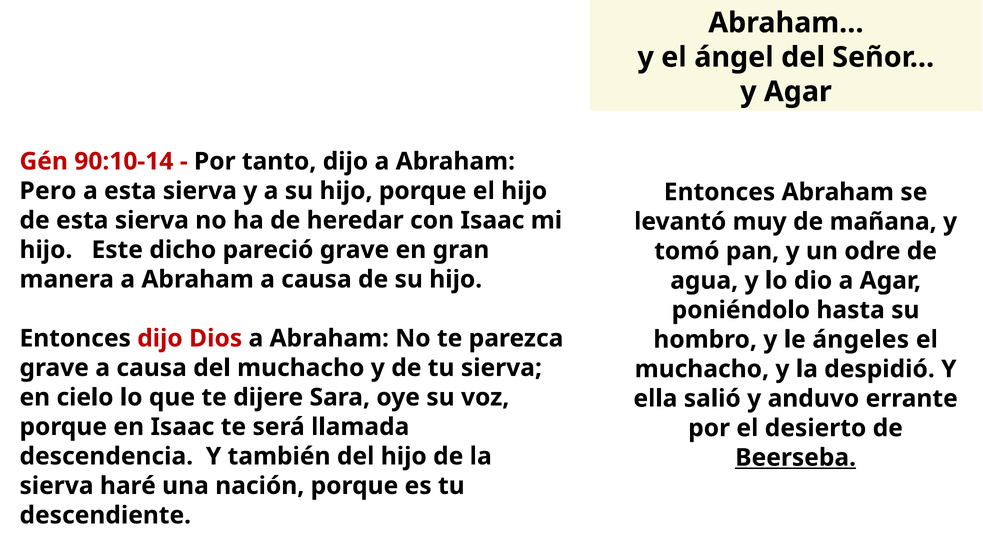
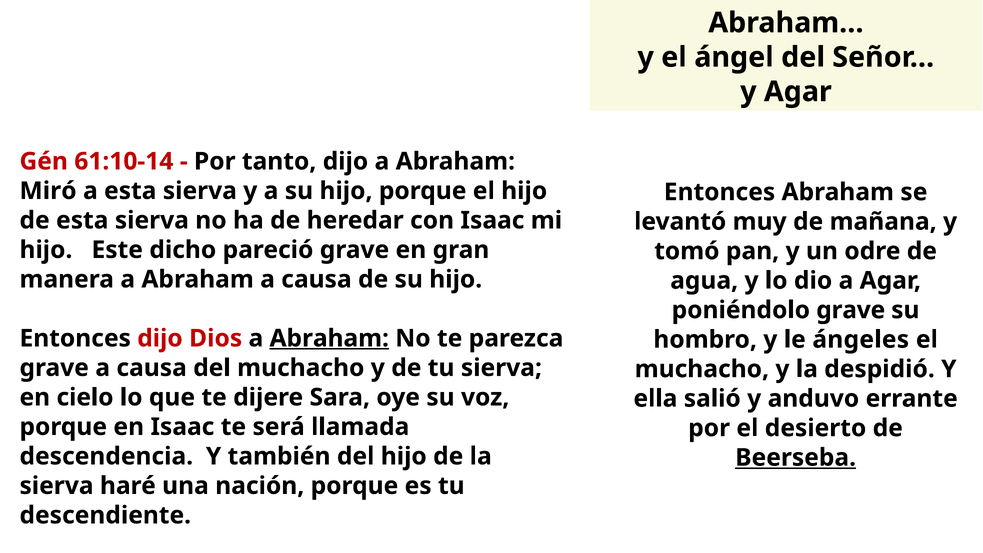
90:10-14: 90:10-14 -> 61:10-14
Pero: Pero -> Miró
poniéndolo hasta: hasta -> grave
Abraham at (329, 338) underline: none -> present
